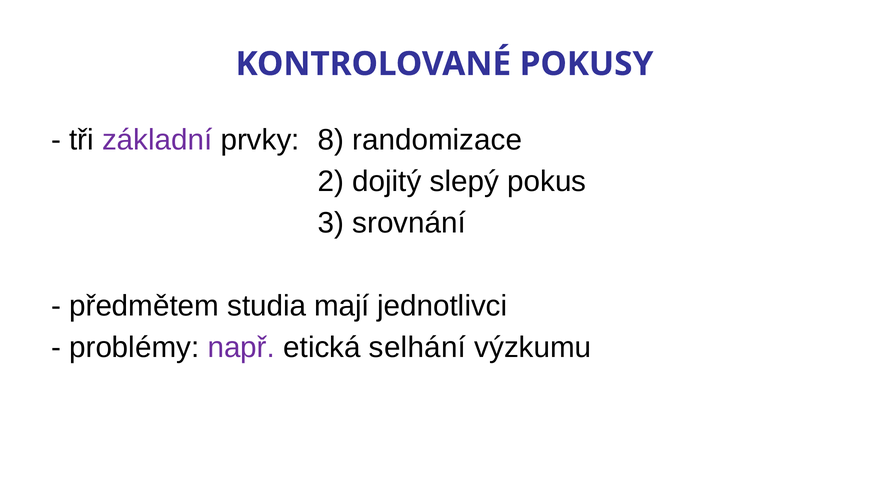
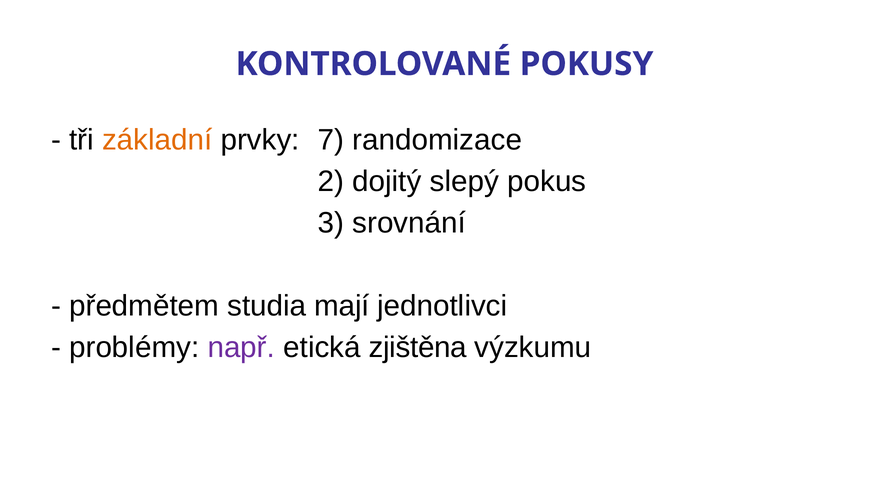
základní colour: purple -> orange
8: 8 -> 7
selhání: selhání -> zjištěna
